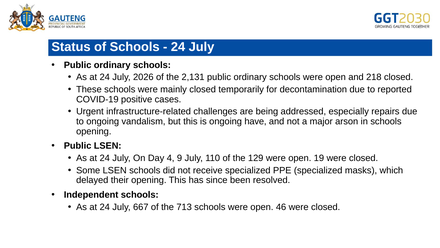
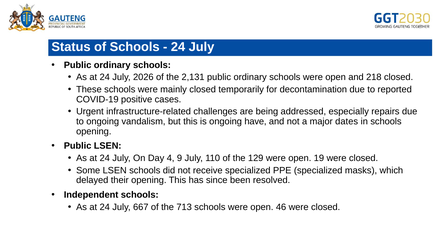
arson: arson -> dates
